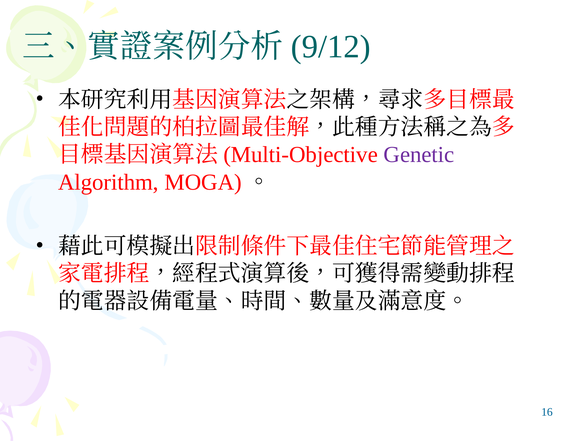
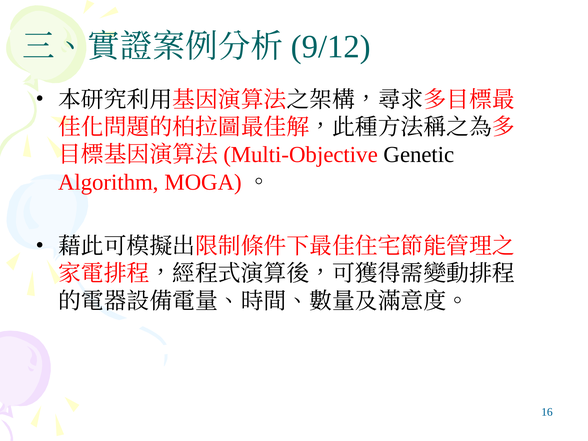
Genetic colour: purple -> black
